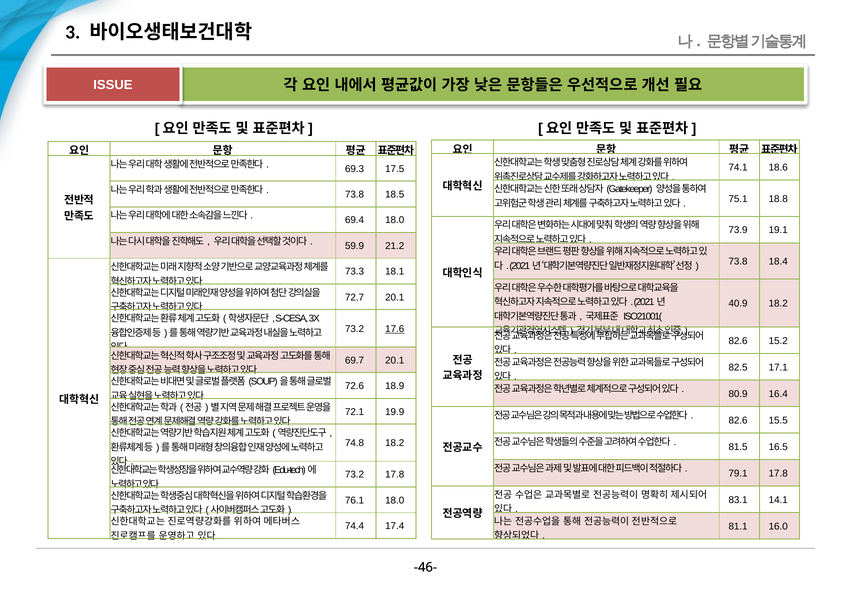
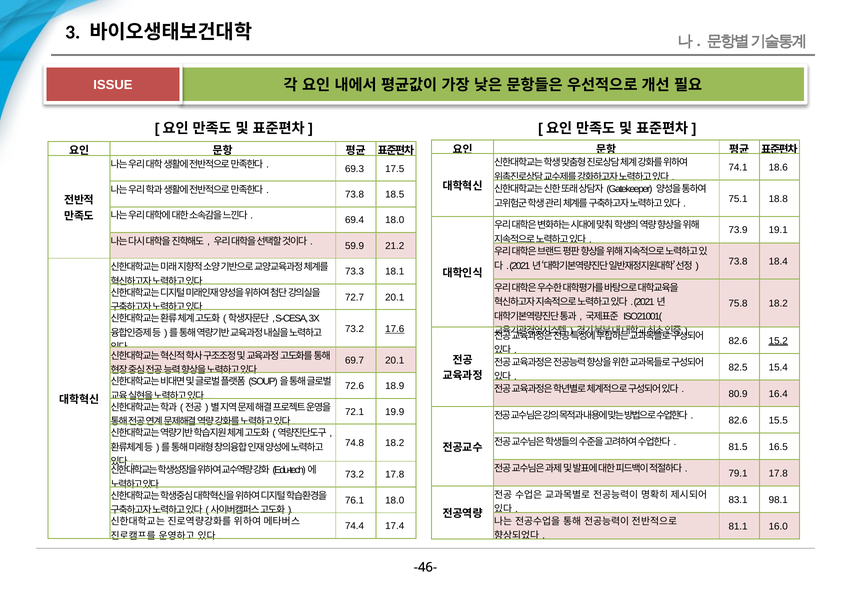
40.9: 40.9 -> 75.8
15.2 underline: none -> present
17.1: 17.1 -> 15.4
14.1: 14.1 -> 98.1
